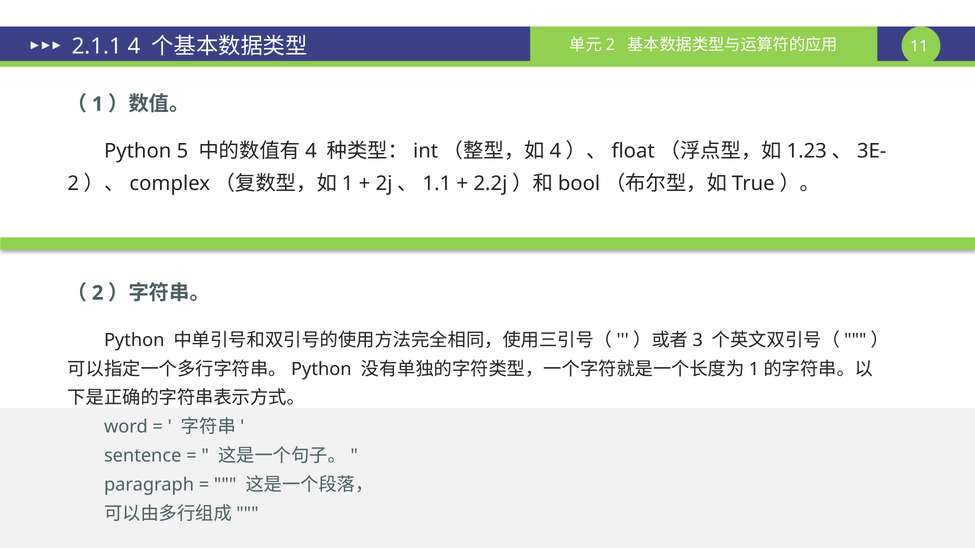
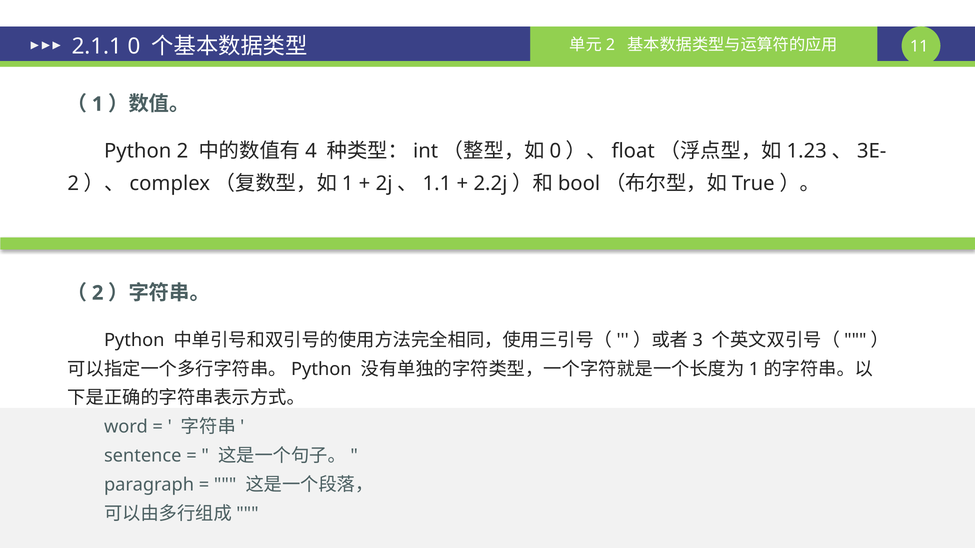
2.1.1 4: 4 -> 0
Python 5: 5 -> 2
4 at (555, 151): 4 -> 0
